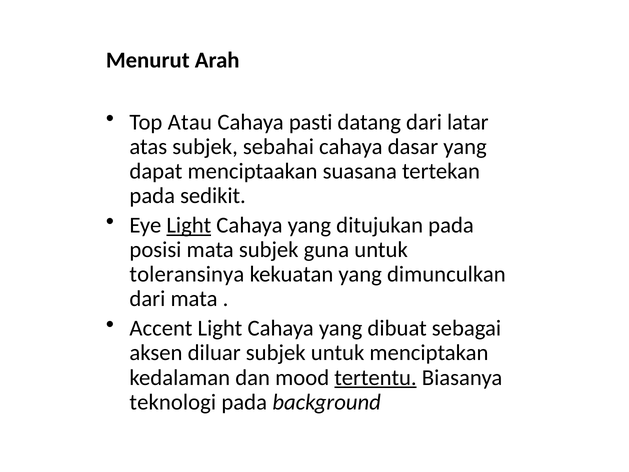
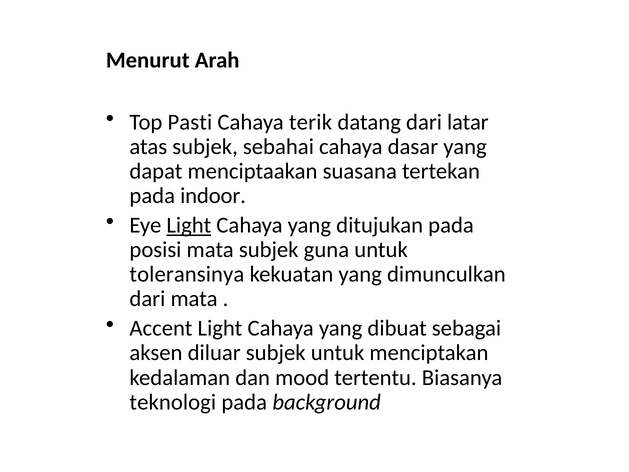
Atau: Atau -> Pasti
pasti: pasti -> terik
sedikit: sedikit -> indoor
tertentu underline: present -> none
